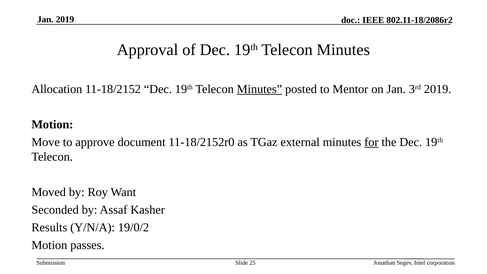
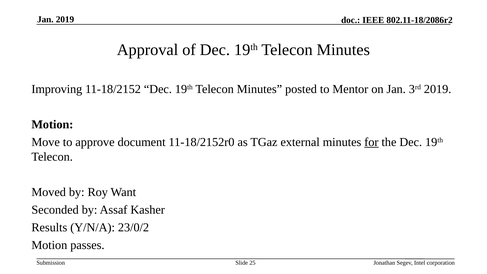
Allocation: Allocation -> Improving
Minutes at (259, 89) underline: present -> none
19/0/2: 19/0/2 -> 23/0/2
